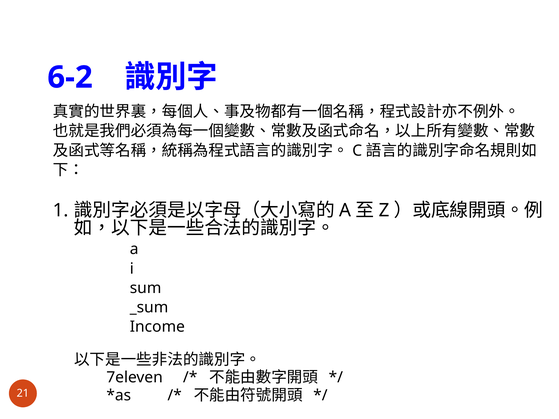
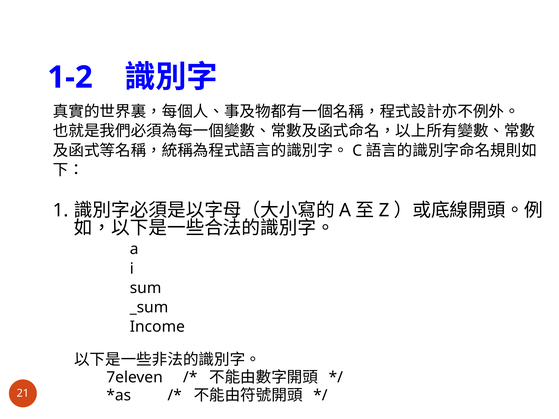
6-2: 6-2 -> 1-2
